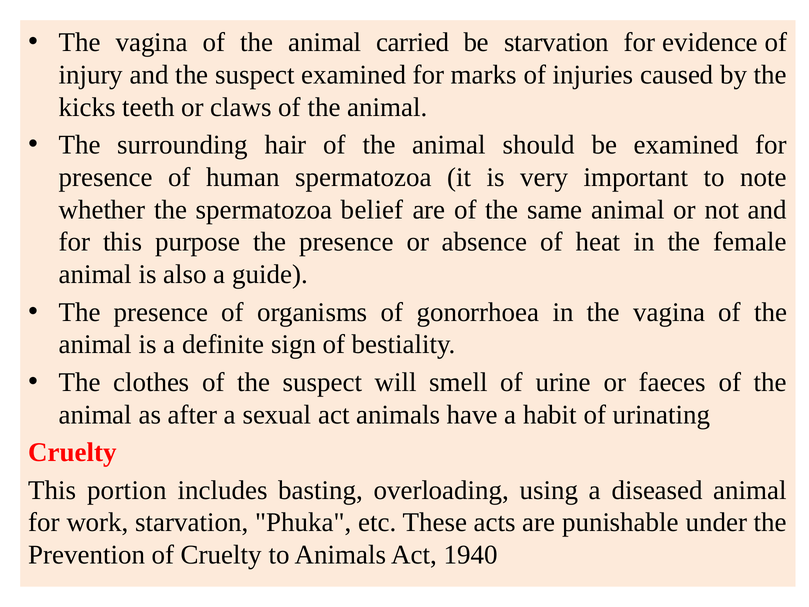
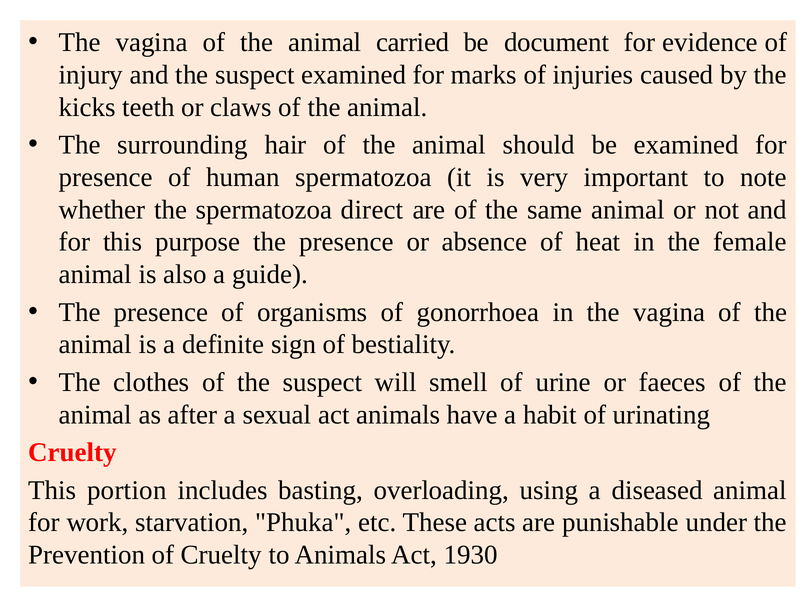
be starvation: starvation -> document
belief: belief -> direct
1940: 1940 -> 1930
